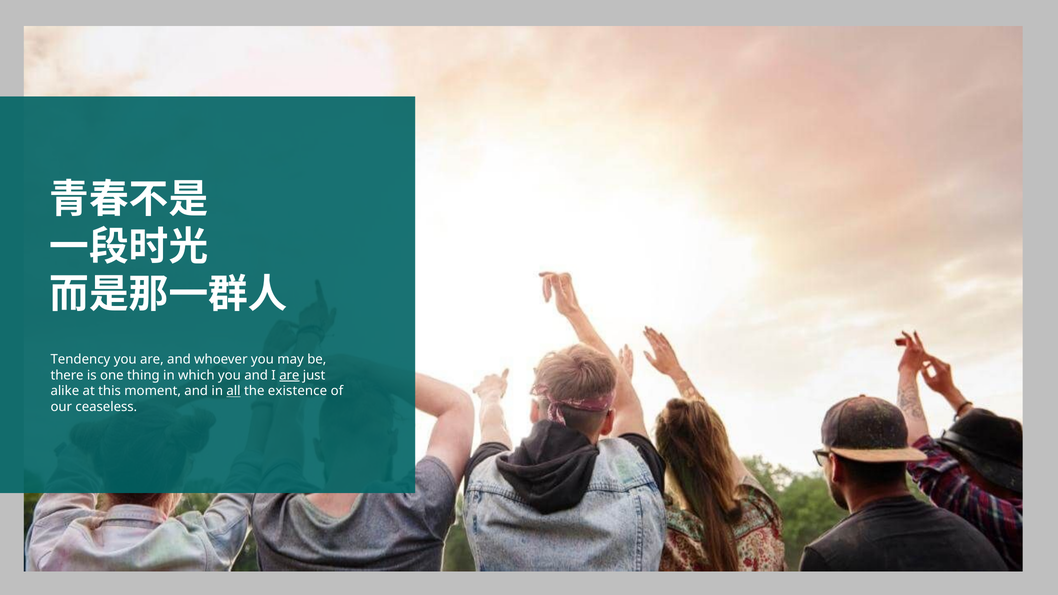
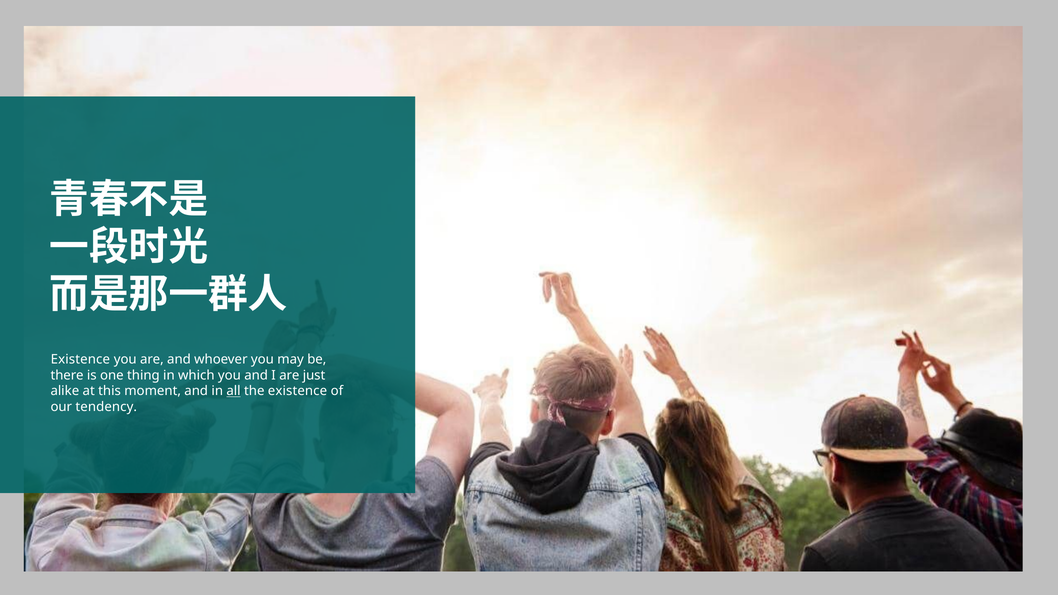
Tendency at (80, 359): Tendency -> Existence
are at (289, 375) underline: present -> none
ceaseless: ceaseless -> tendency
